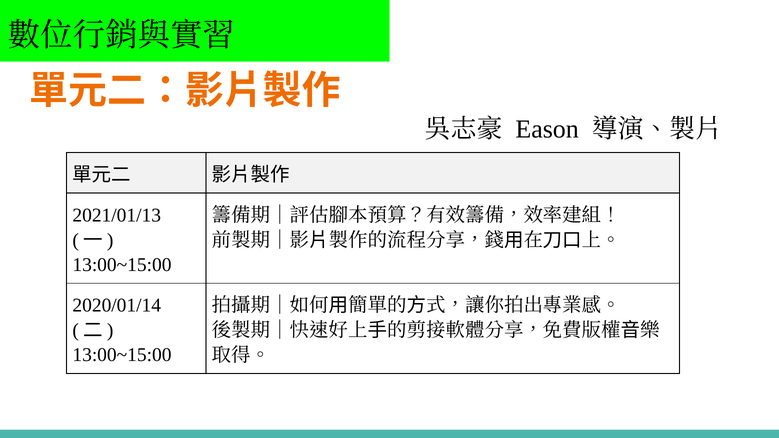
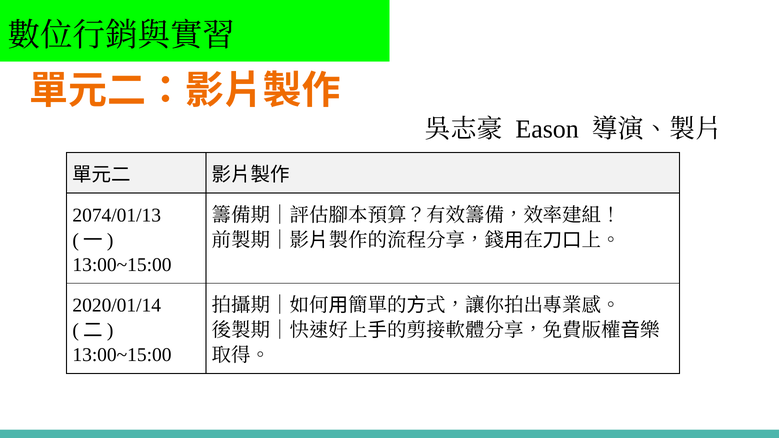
2021/01/13: 2021/01/13 -> 2074/01/13
